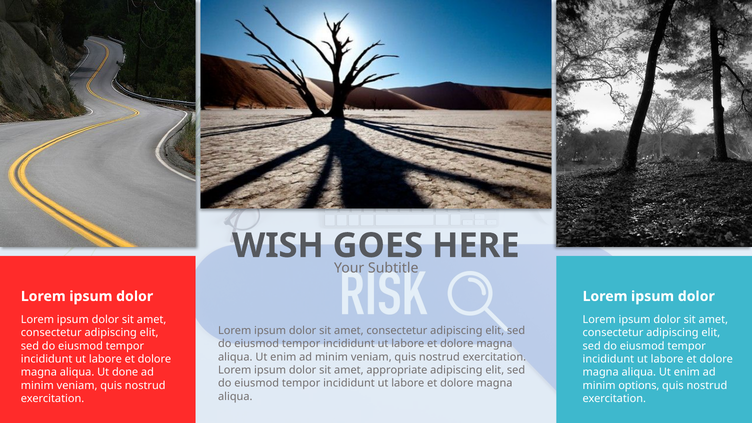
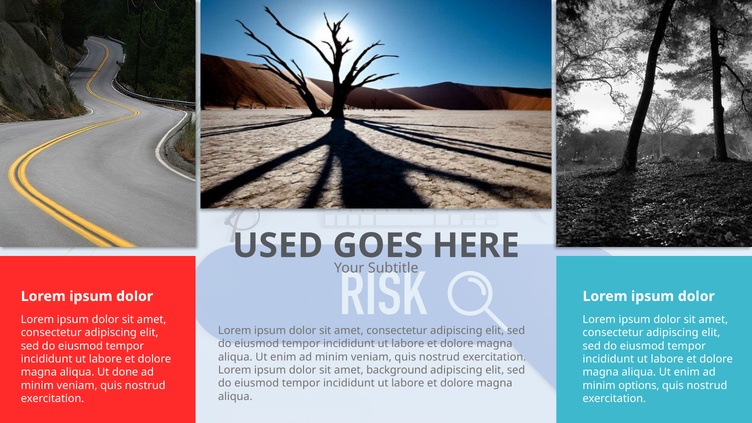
WISH: WISH -> USED
appropriate: appropriate -> background
